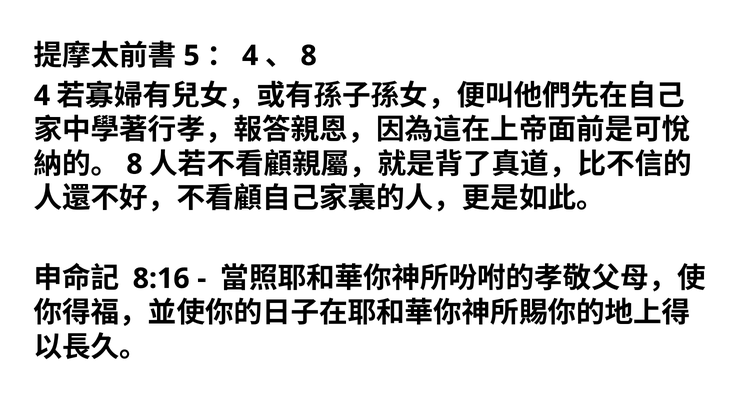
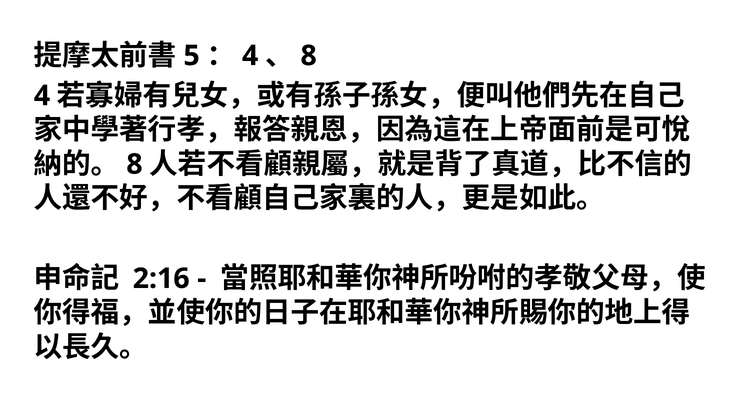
8:16: 8:16 -> 2:16
